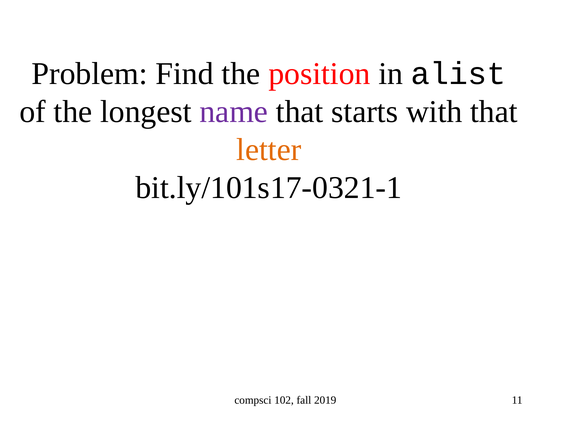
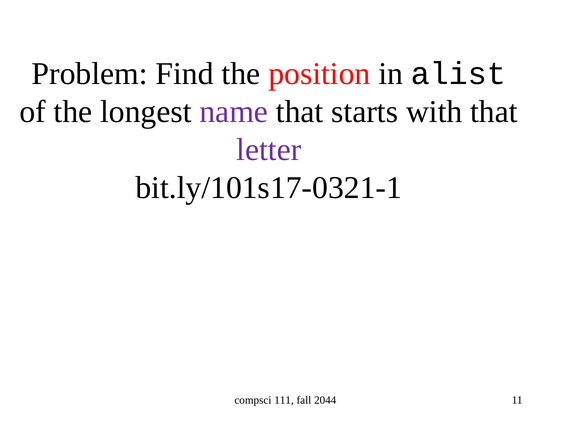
letter colour: orange -> purple
102: 102 -> 111
2019: 2019 -> 2044
